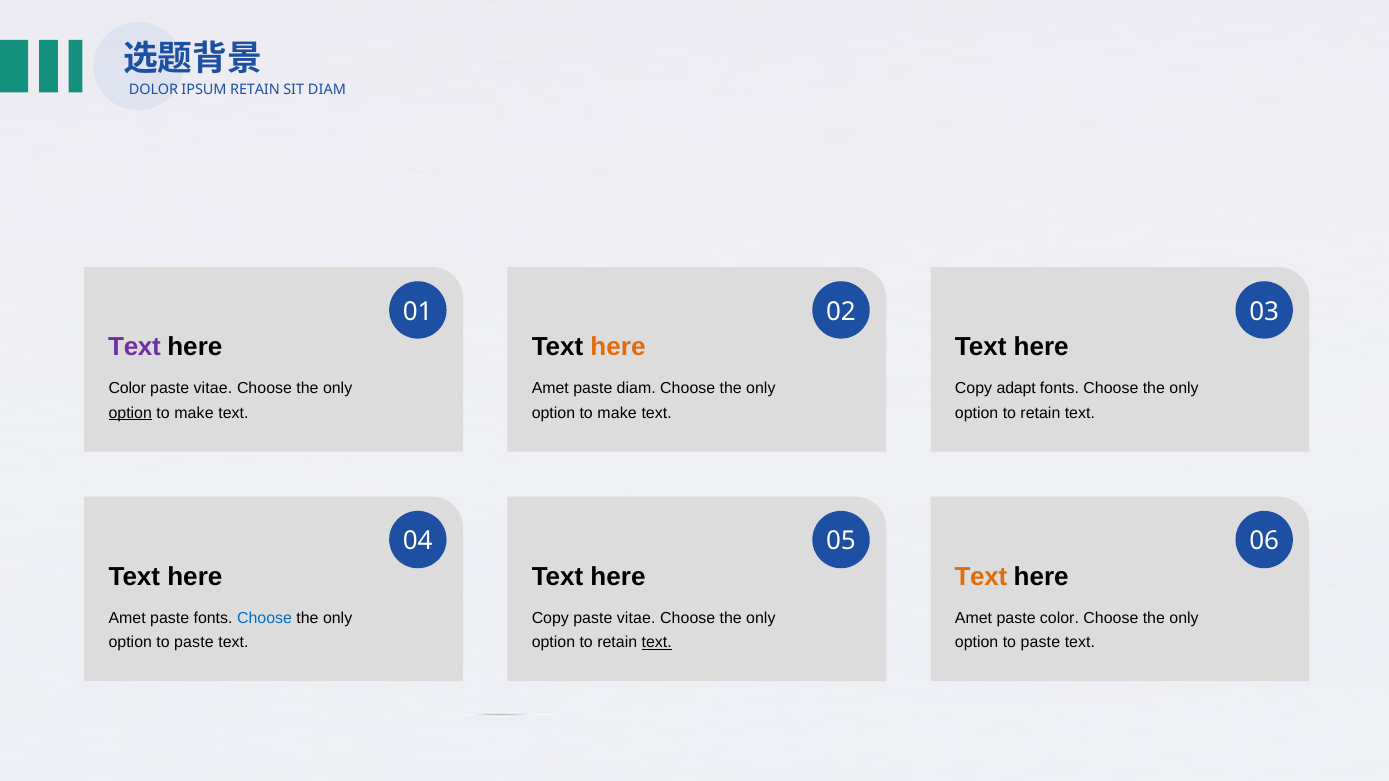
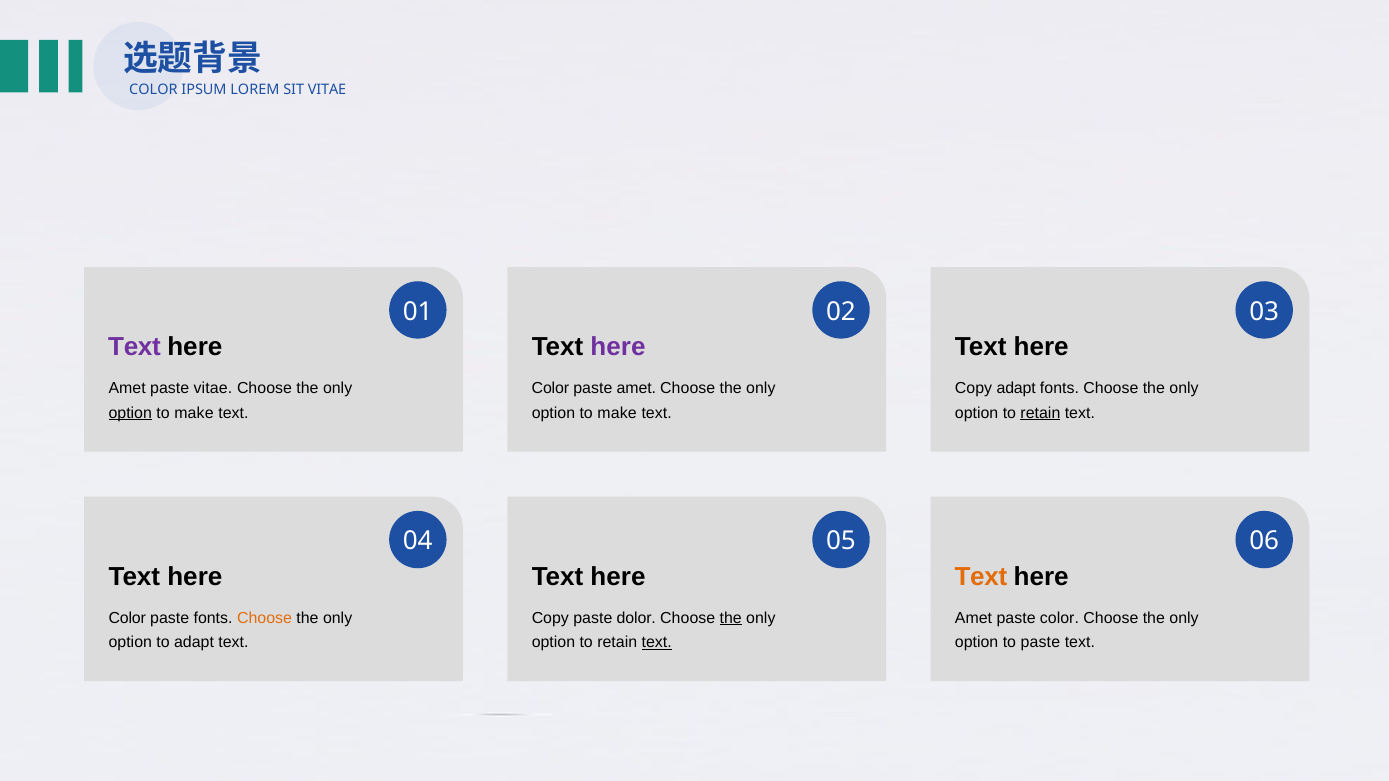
DOLOR at (154, 90): DOLOR -> COLOR
IPSUM RETAIN: RETAIN -> LOREM
SIT DIAM: DIAM -> VITAE
here at (618, 347) colour: orange -> purple
Color at (127, 388): Color -> Amet
Amet at (550, 388): Amet -> Color
paste diam: diam -> amet
retain at (1040, 413) underline: none -> present
Amet at (127, 618): Amet -> Color
Choose at (265, 618) colour: blue -> orange
Copy paste vitae: vitae -> dolor
the at (731, 618) underline: none -> present
paste at (194, 643): paste -> adapt
